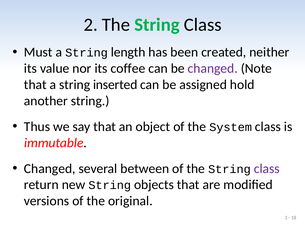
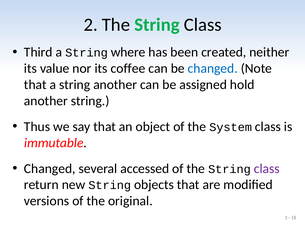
Must: Must -> Third
length: length -> where
changed at (213, 69) colour: purple -> blue
string inserted: inserted -> another
between: between -> accessed
